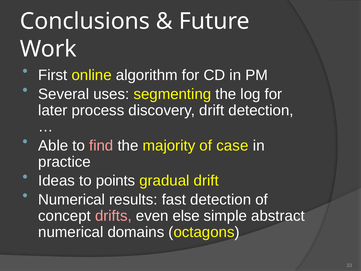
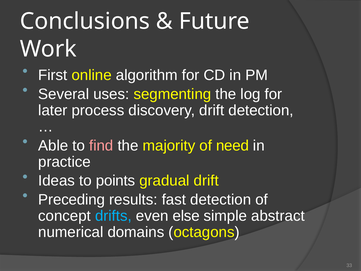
case: case -> need
Numerical at (72, 200): Numerical -> Preceding
drifts colour: pink -> light blue
